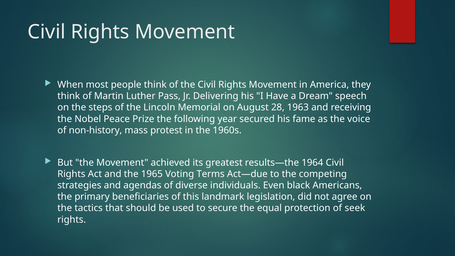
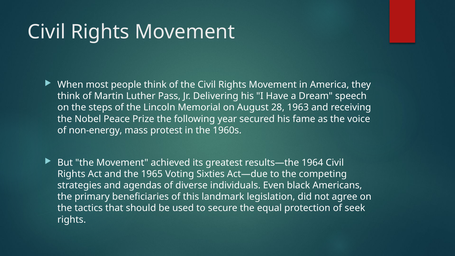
non-history: non-history -> non-energy
Terms: Terms -> Sixties
